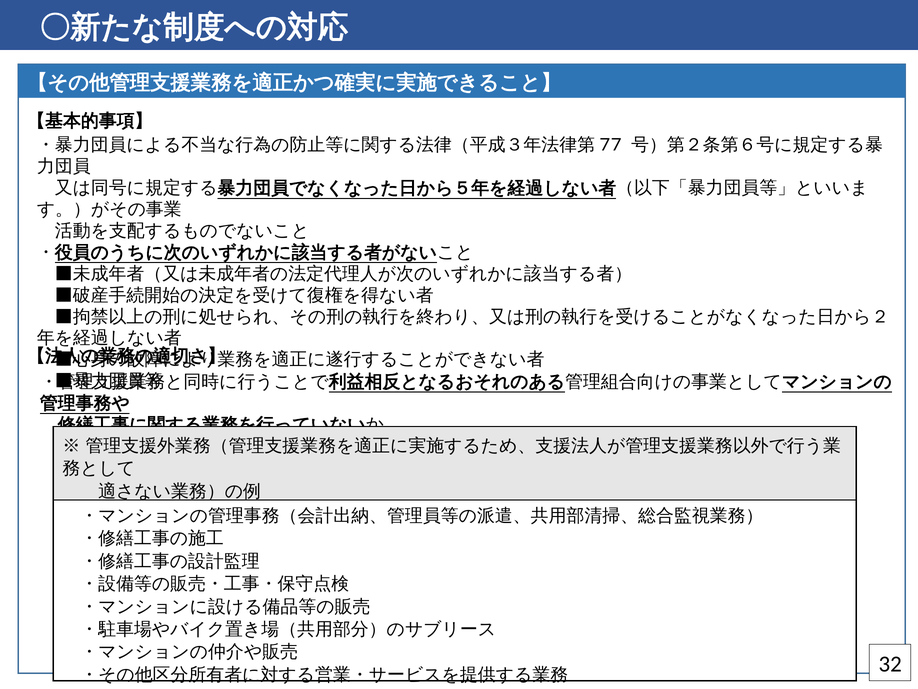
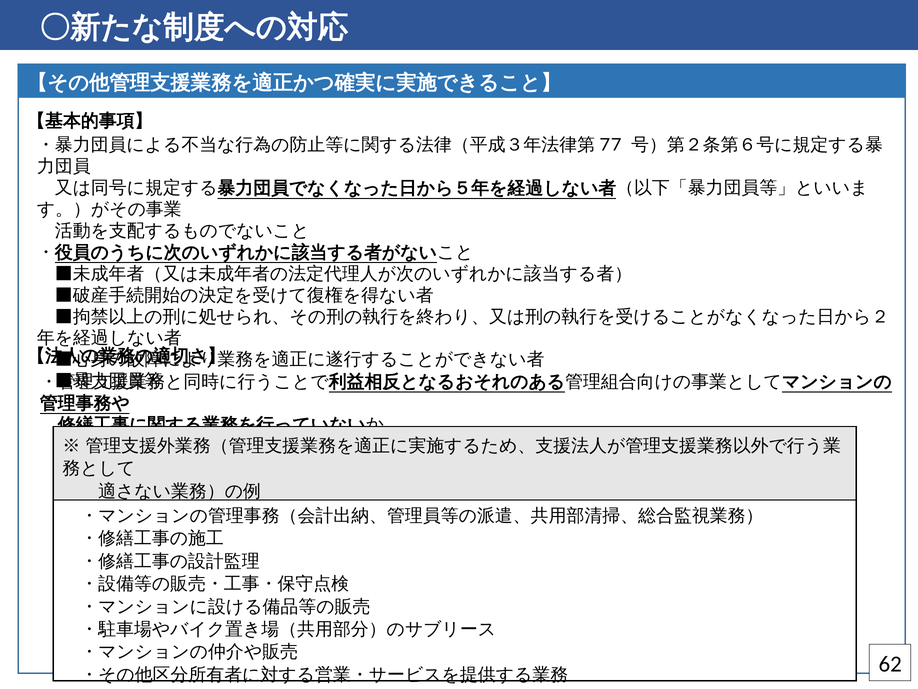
32: 32 -> 62
